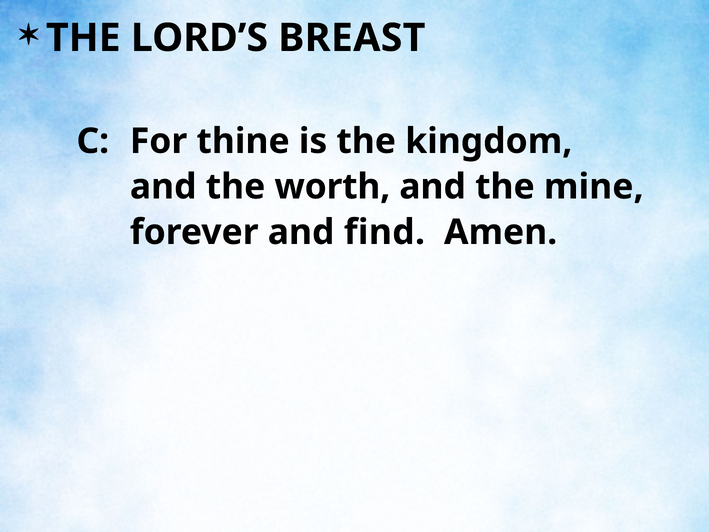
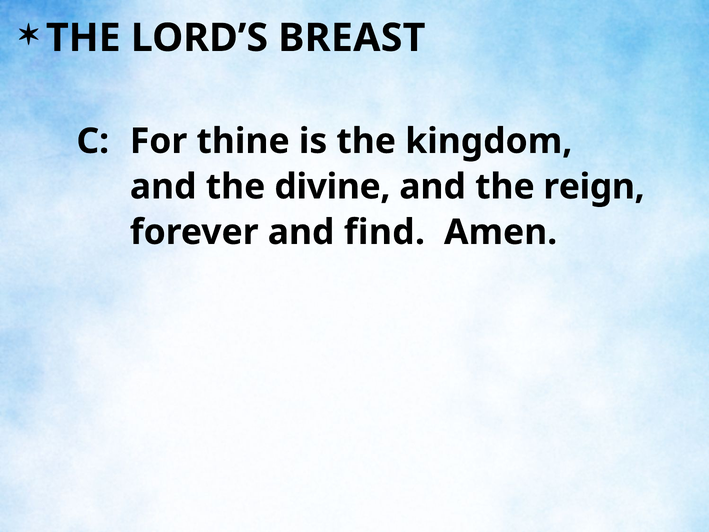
worth: worth -> divine
mine: mine -> reign
